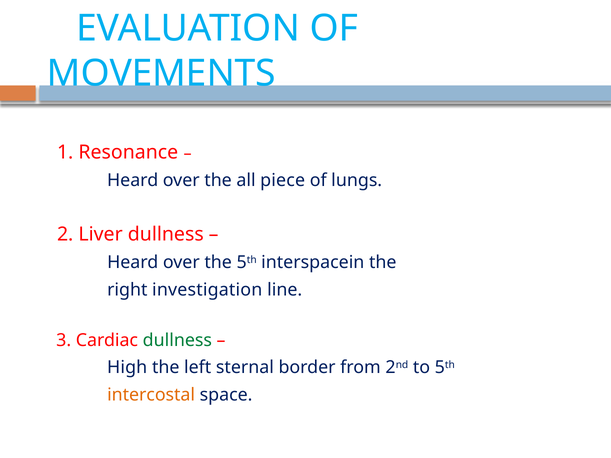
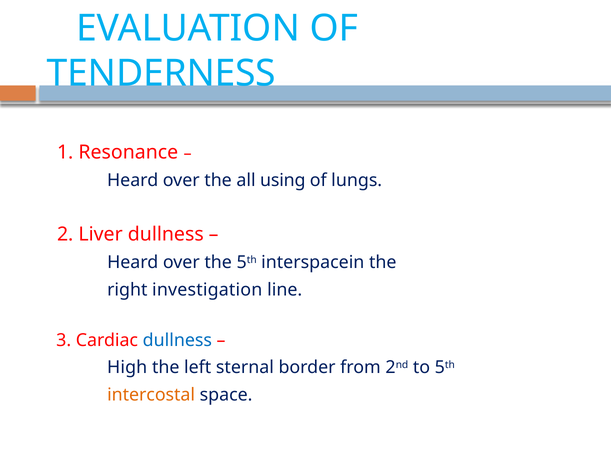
MOVEMENTS: MOVEMENTS -> TENDERNESS
piece: piece -> using
dullness at (177, 340) colour: green -> blue
